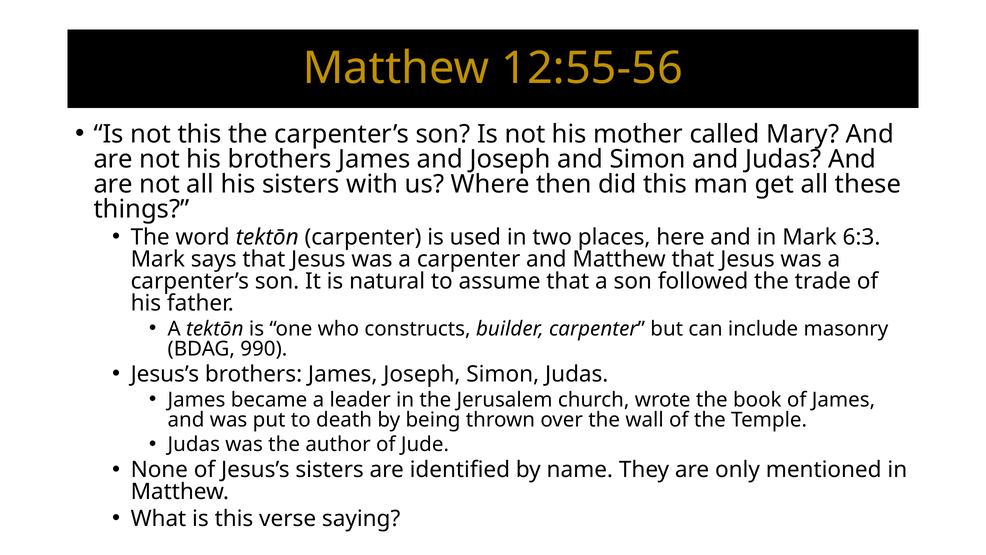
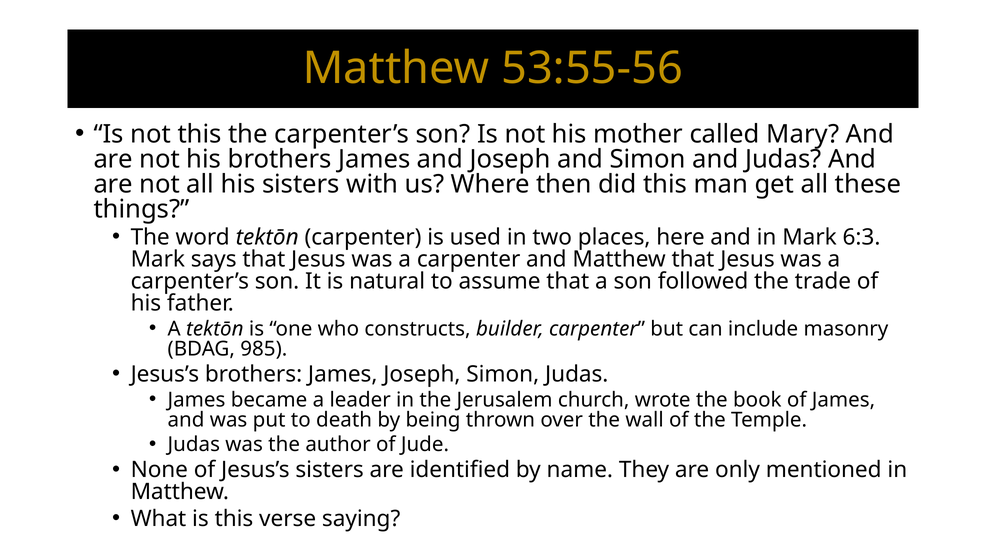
12:55-56: 12:55-56 -> 53:55-56
990: 990 -> 985
